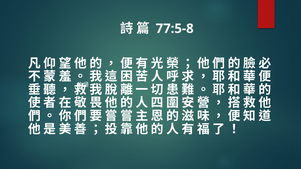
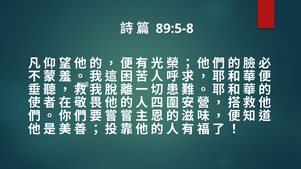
77:5-8: 77:5-8 -> 89:5-8
